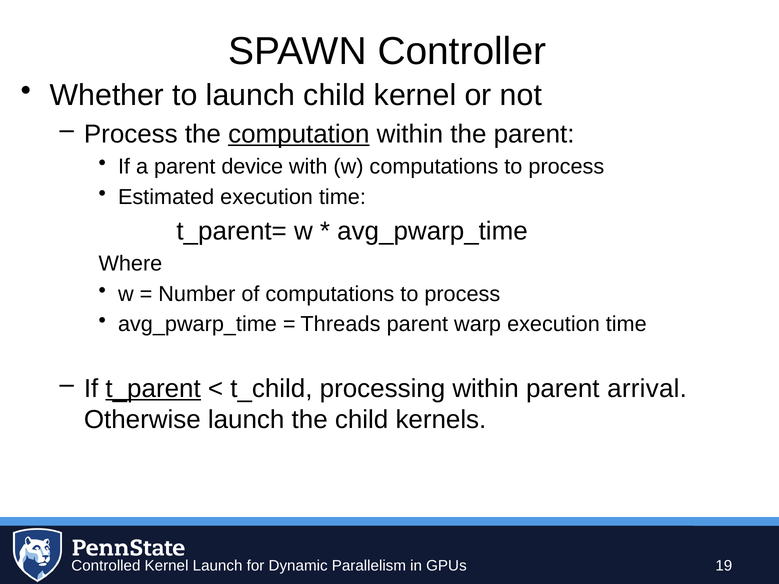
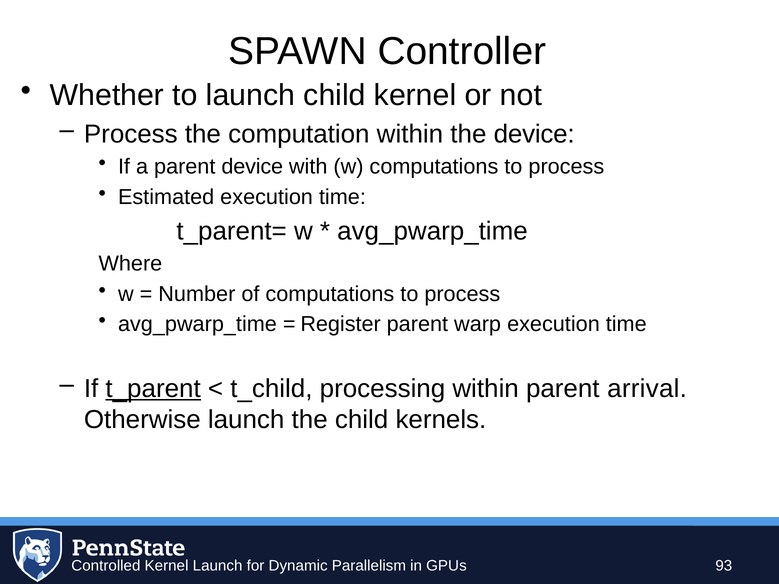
computation underline: present -> none
the parent: parent -> device
Threads: Threads -> Register
19: 19 -> 93
